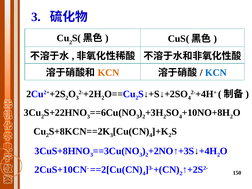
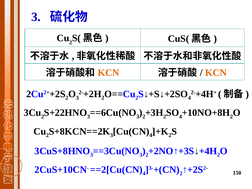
KCN at (216, 73) colour: blue -> orange
